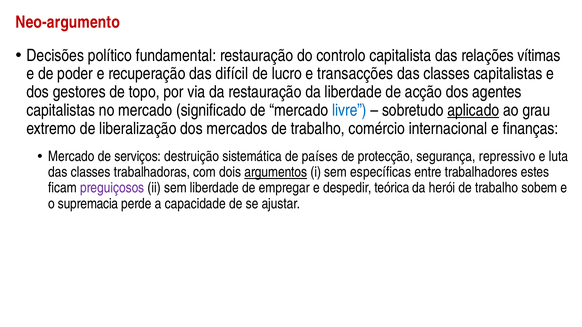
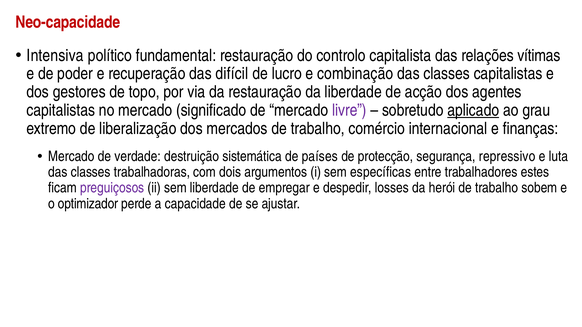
Neo-argumento: Neo-argumento -> Neo-capacidade
Decisões: Decisões -> Intensiva
transacções: transacções -> combinação
livre colour: blue -> purple
serviços: serviços -> verdade
argumentos underline: present -> none
teórica: teórica -> losses
supremacia: supremacia -> optimizador
